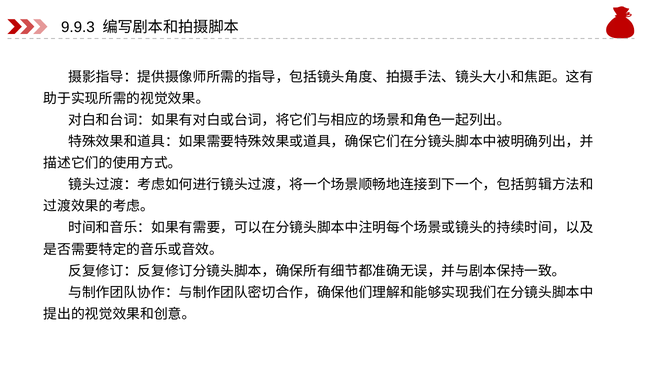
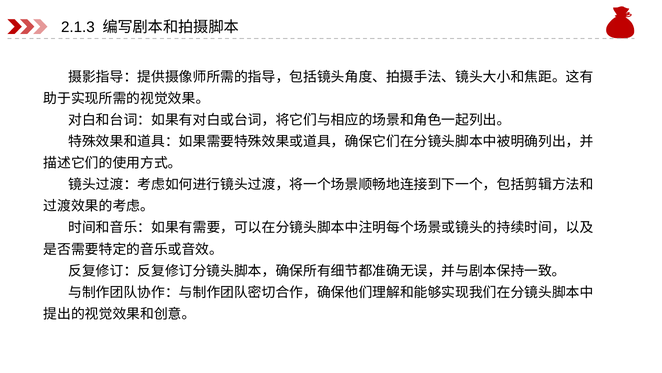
9.9.3: 9.9.3 -> 2.1.3
